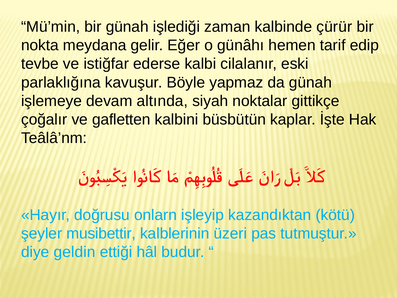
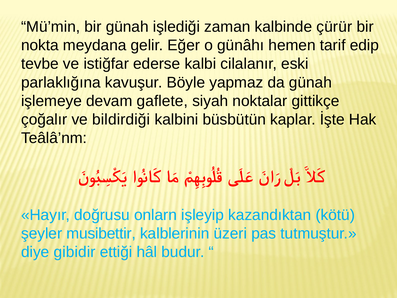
altında: altında -> gaflete
gafletten: gafletten -> bildirdiği
geldin: geldin -> gibidir
